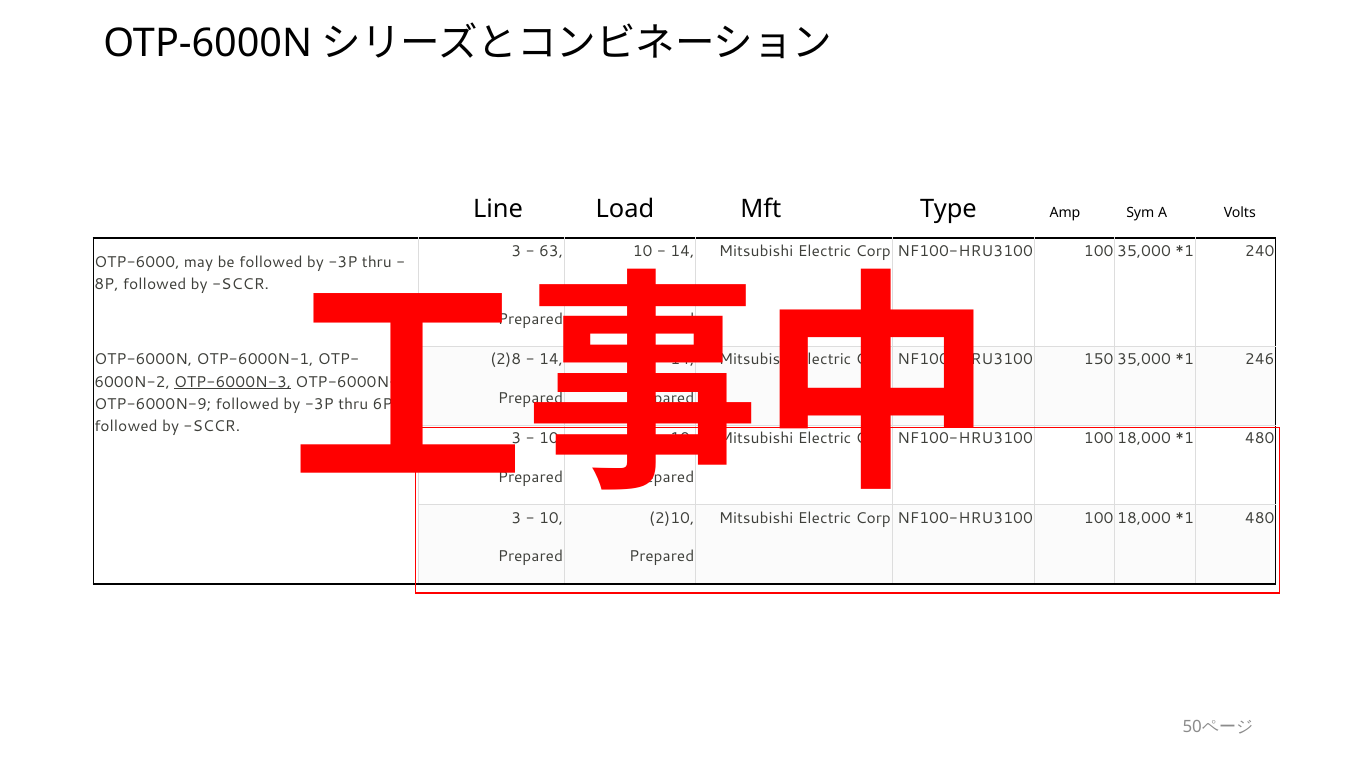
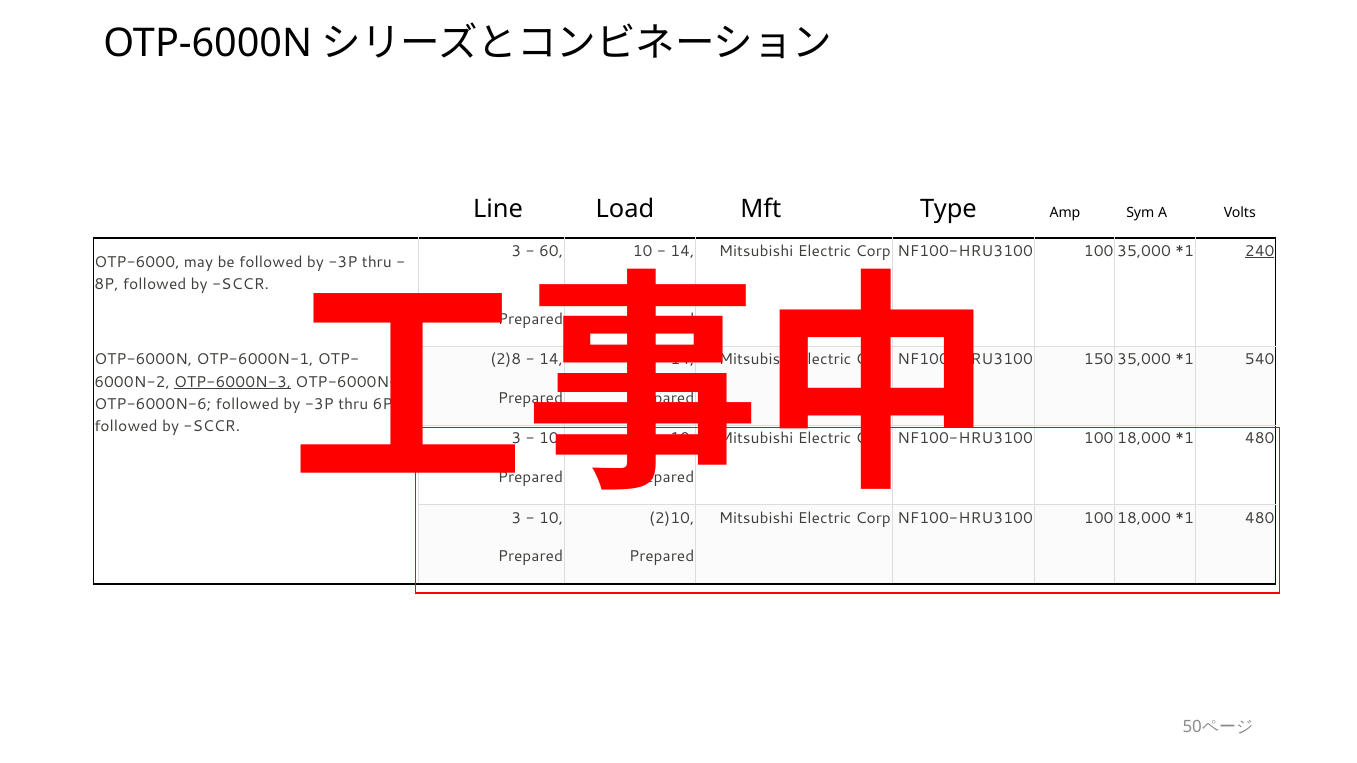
63: 63 -> 60
240 underline: none -> present
246: 246 -> 540
OTP-6000N-9: OTP-6000N-9 -> OTP-6000N-6
